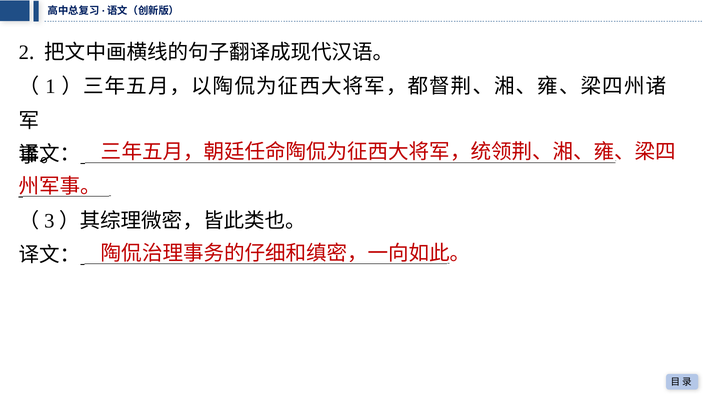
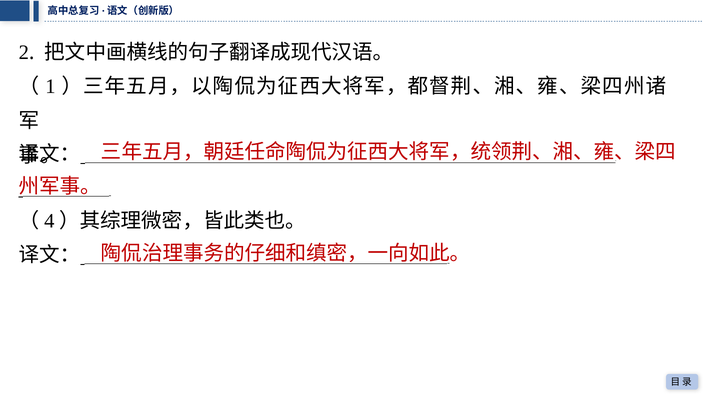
3: 3 -> 4
